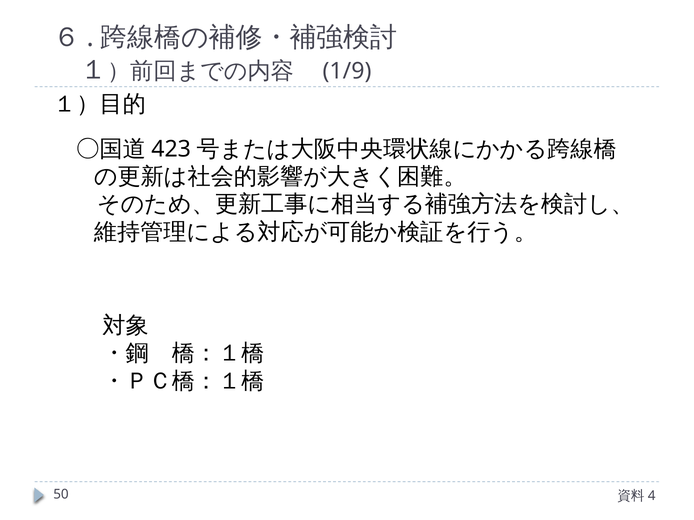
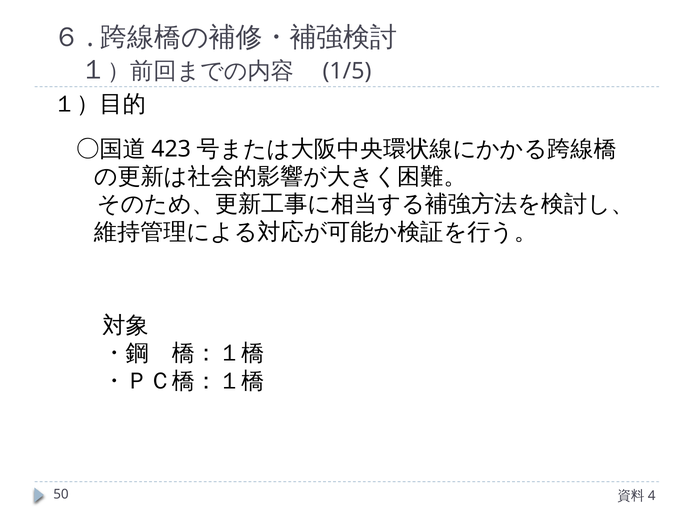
1/9: 1/9 -> 1/5
